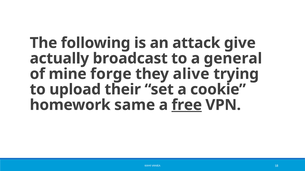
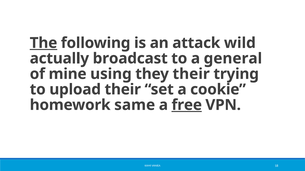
The underline: none -> present
give: give -> wild
forge: forge -> using
they alive: alive -> their
